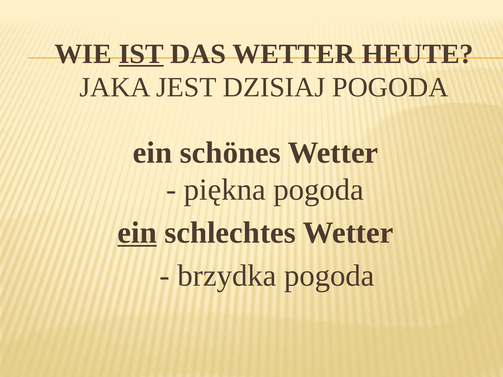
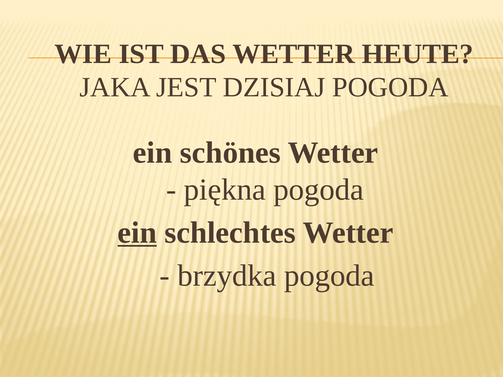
IST underline: present -> none
